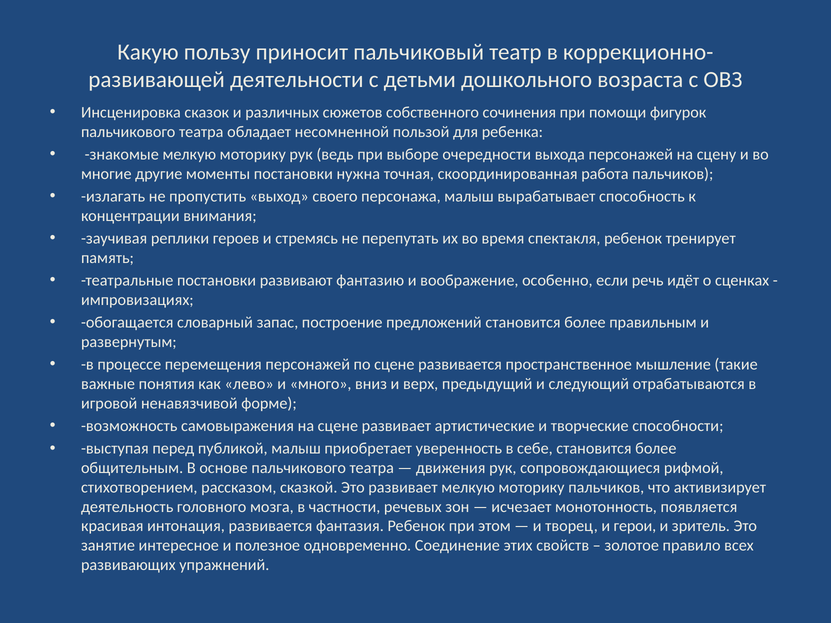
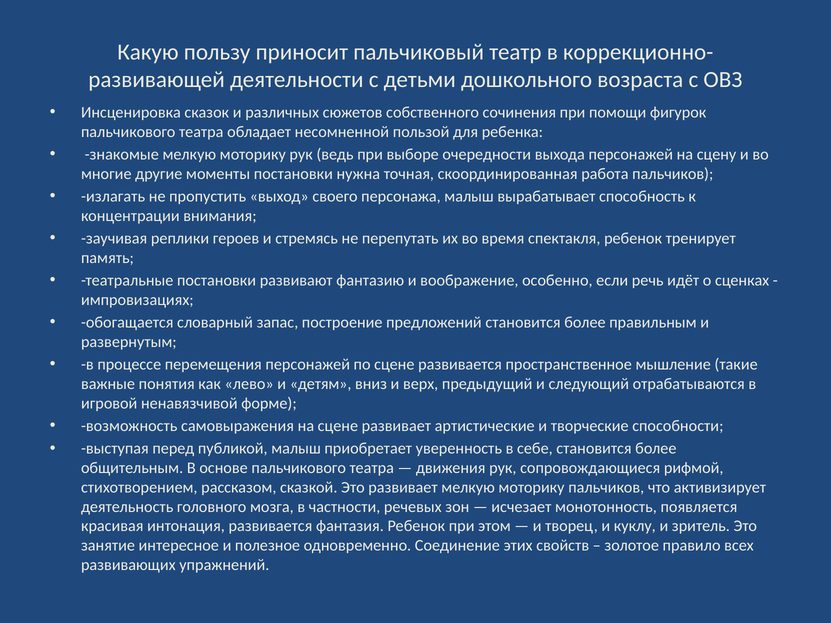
много: много -> детям
герои: герои -> куклу
